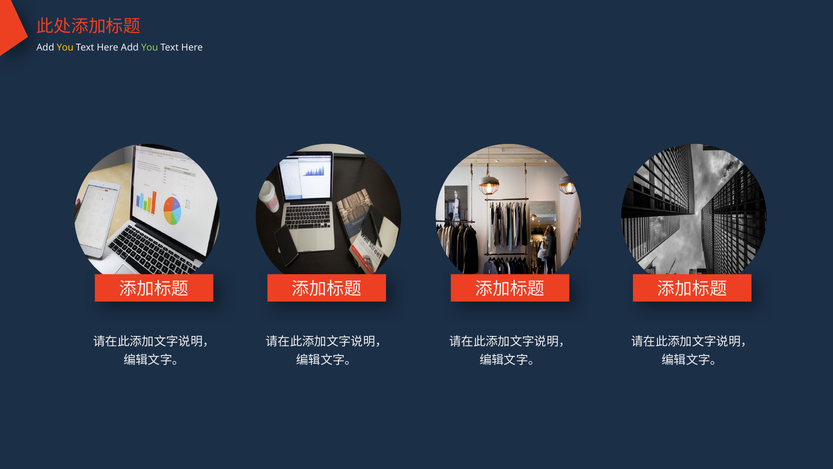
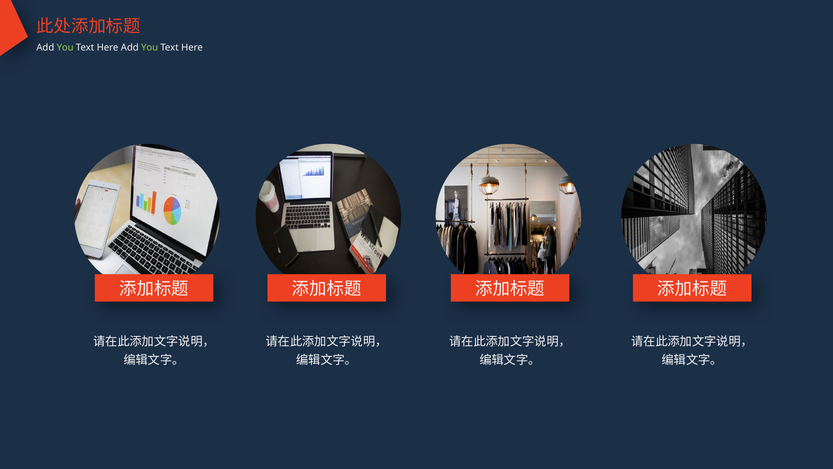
You at (65, 48) colour: yellow -> light green
